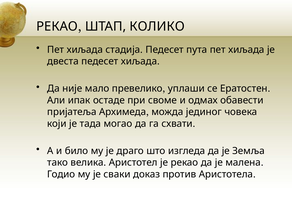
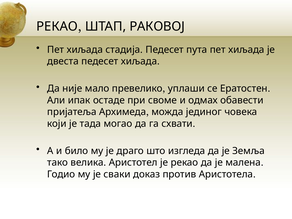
КОЛИКО: КОЛИКО -> РАКОВОЈ
